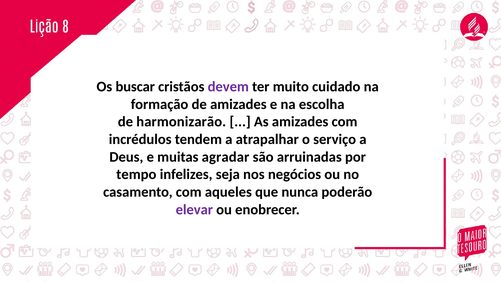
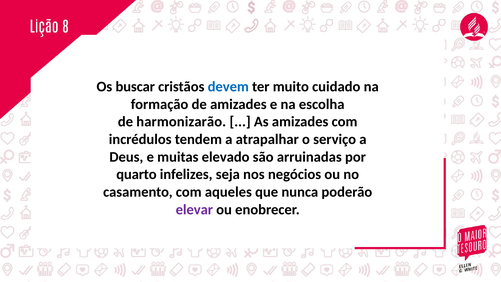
devem colour: purple -> blue
agradar: agradar -> elevado
tempo: tempo -> quarto
